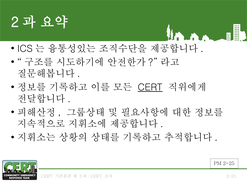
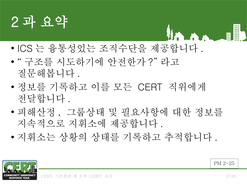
CERT at (150, 87) underline: present -> none
